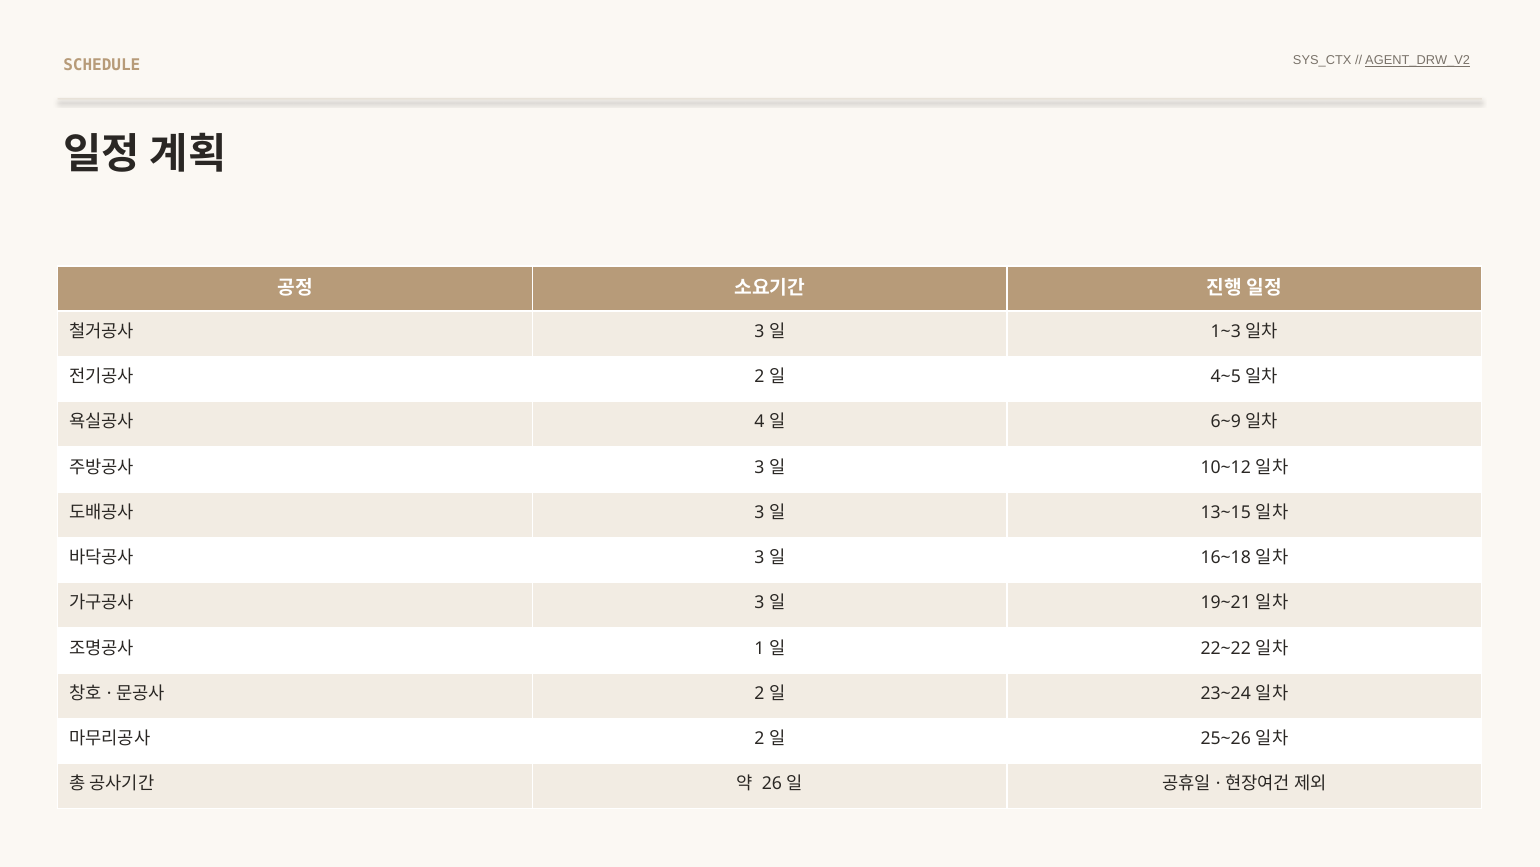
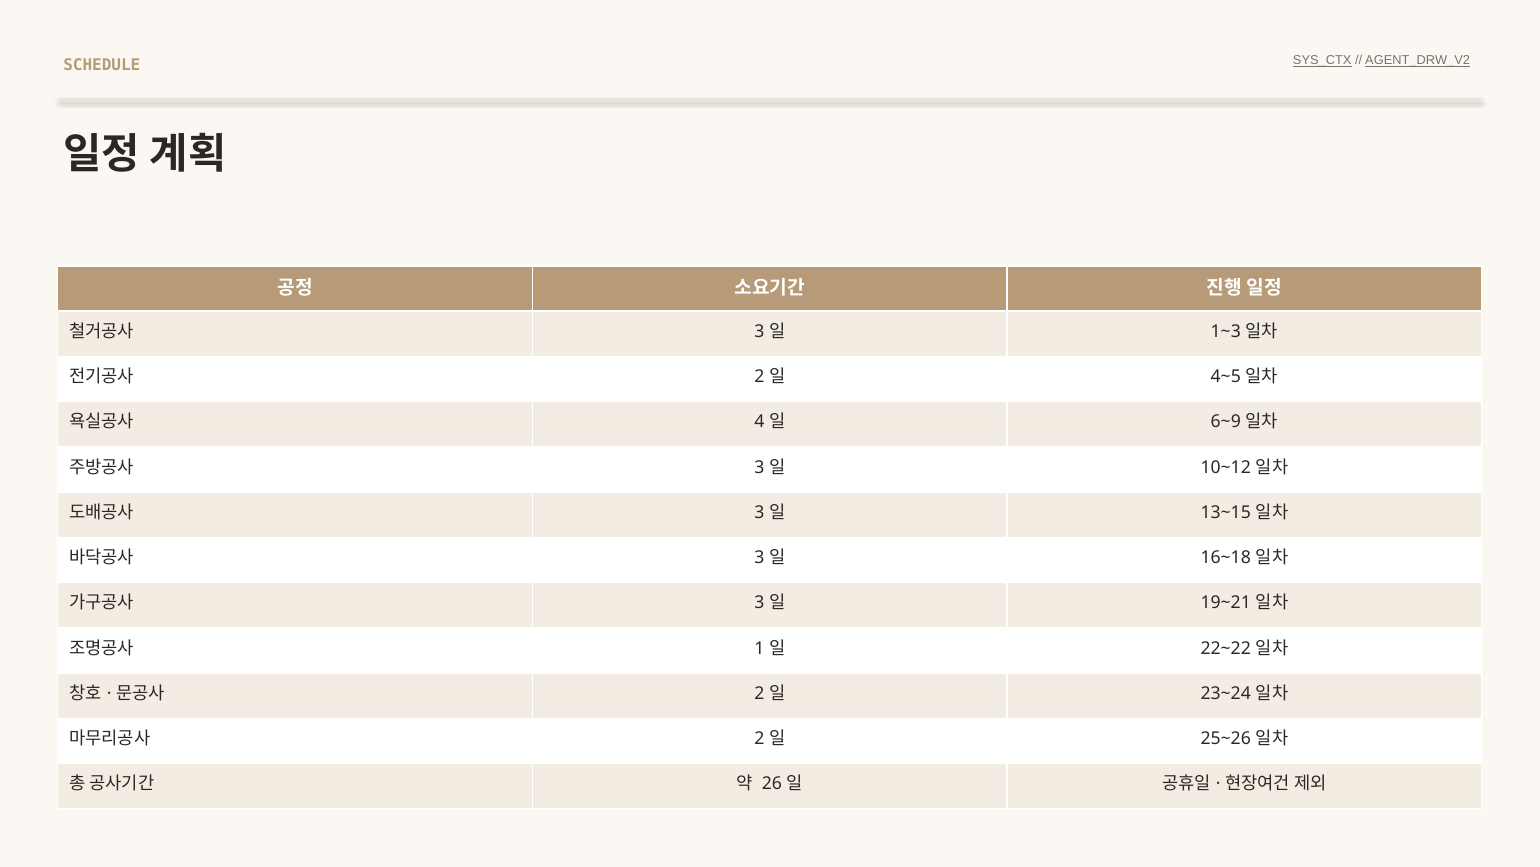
SYS_CTX underline: none -> present
